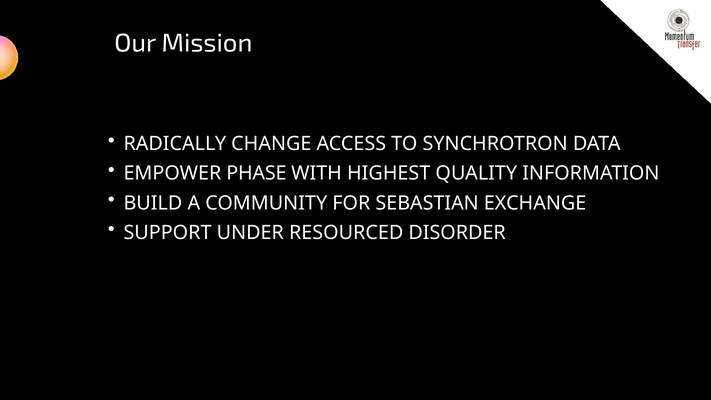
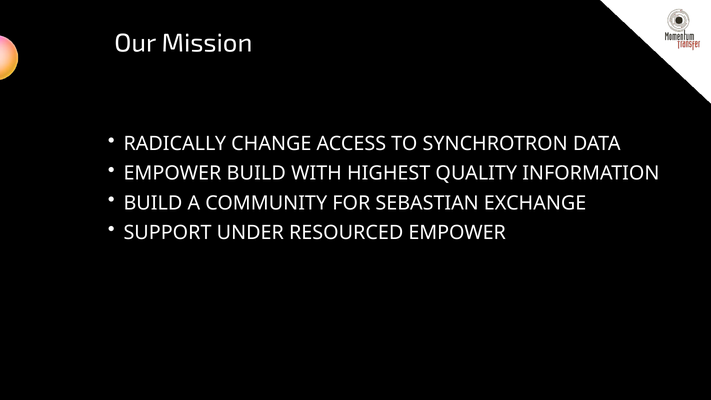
EMPOWER PHASE: PHASE -> BUILD
RESOURCED DISORDER: DISORDER -> EMPOWER
